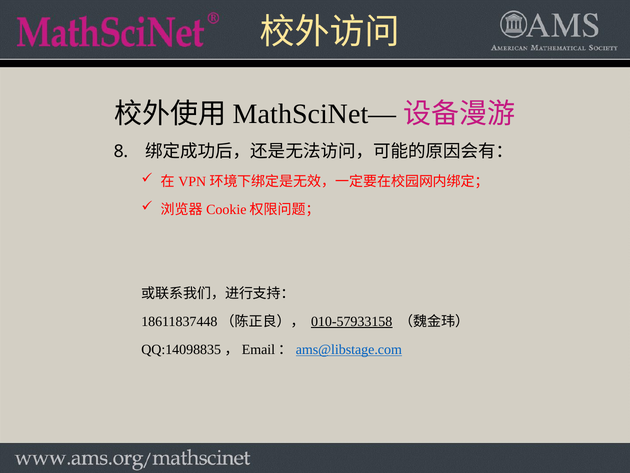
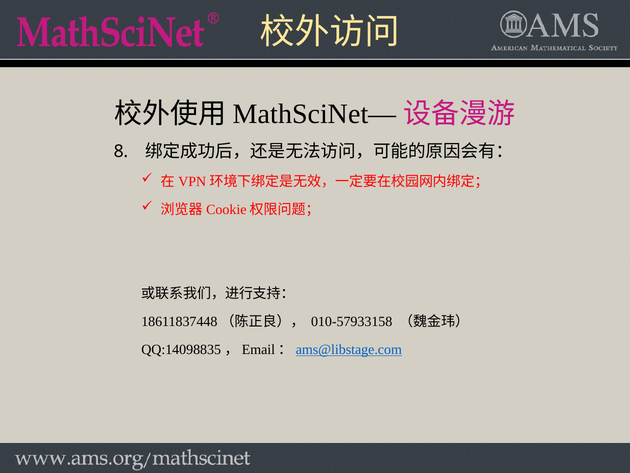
010-57933158 underline: present -> none
